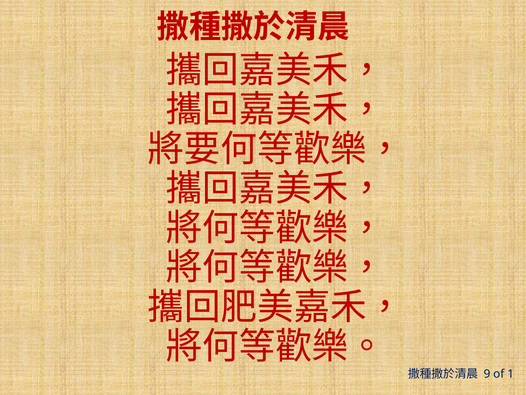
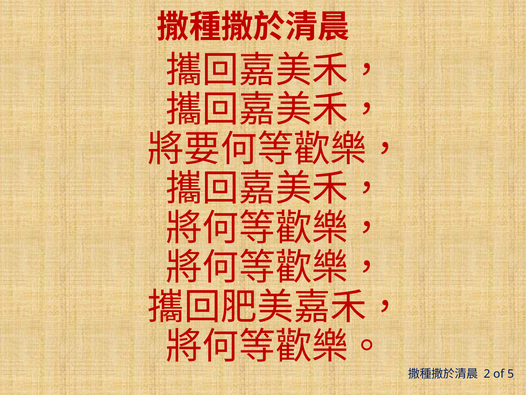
9 at (487, 373): 9 -> 2
1: 1 -> 5
